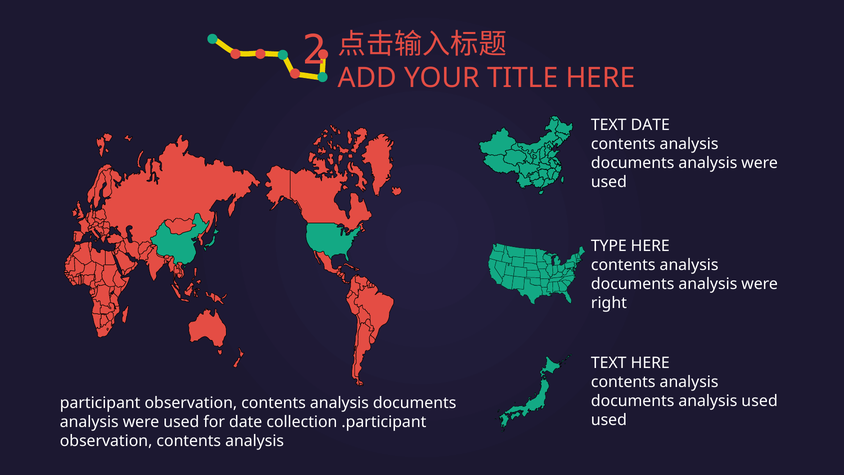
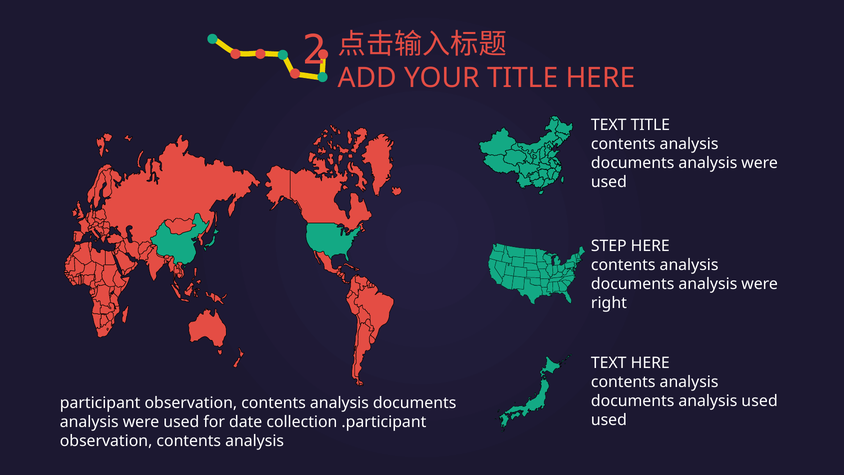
TEXT DATE: DATE -> TITLE
TYPE: TYPE -> STEP
